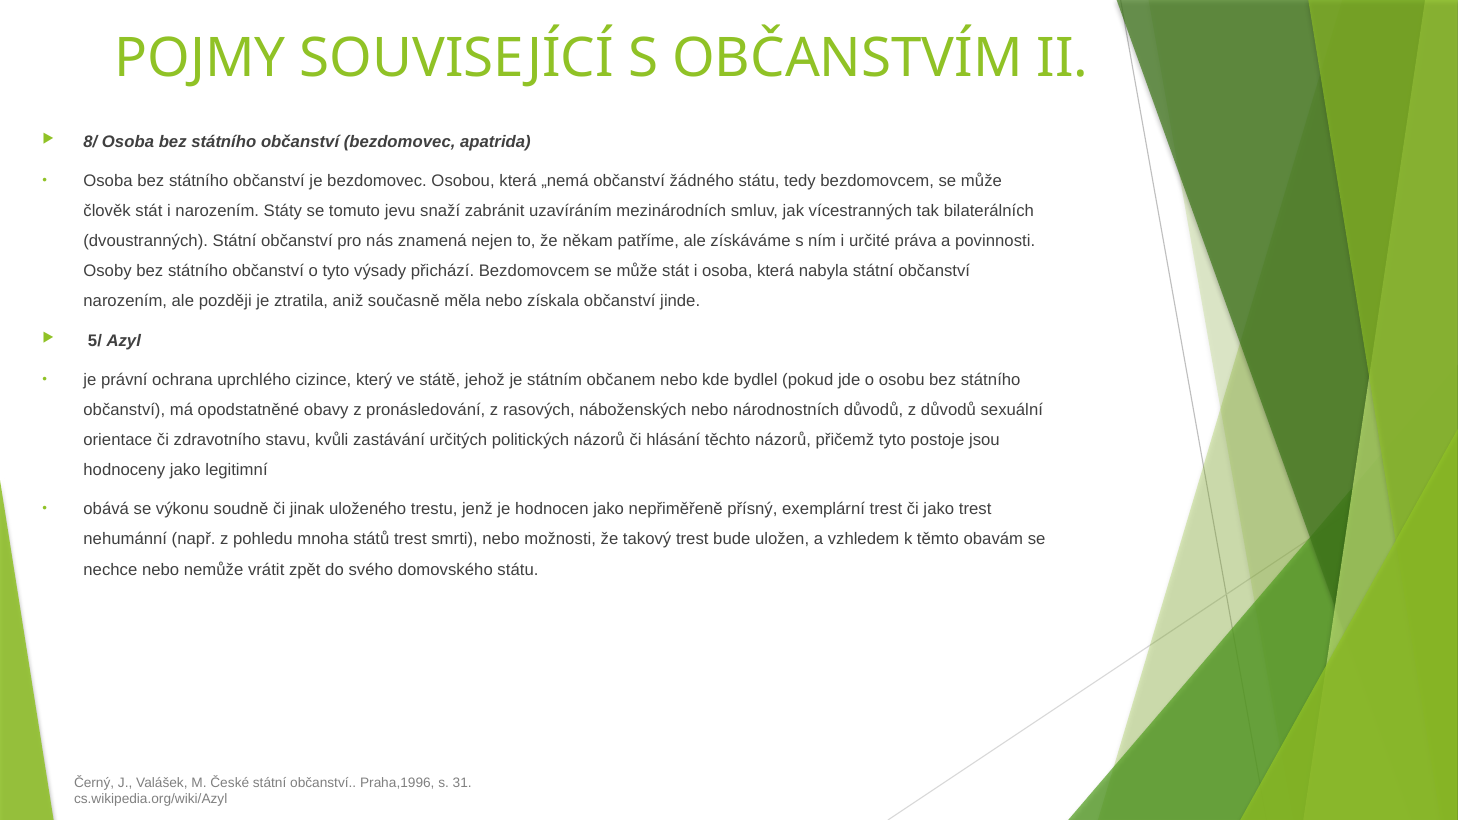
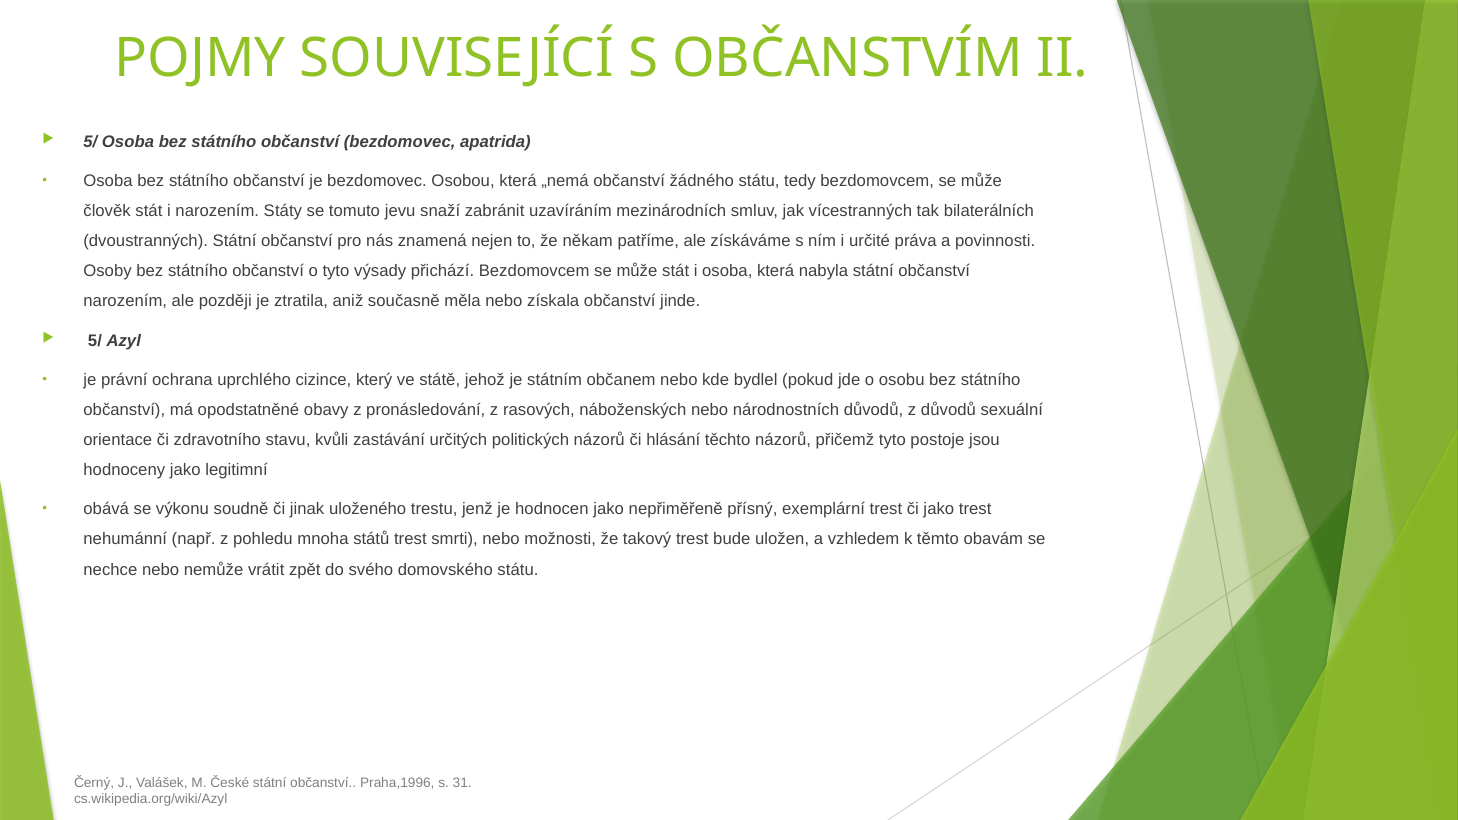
8/ at (90, 142): 8/ -> 5/
